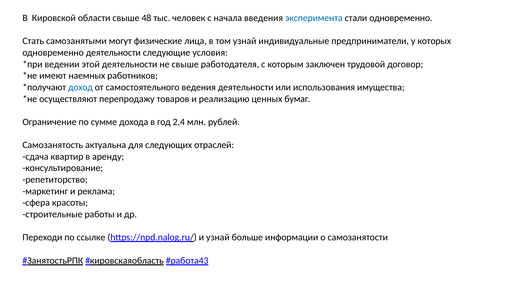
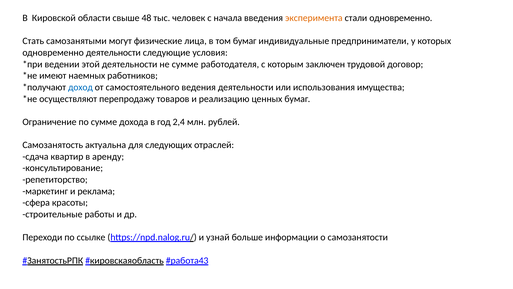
эксперимента colour: blue -> orange
том узнай: узнай -> бумаг
не свыше: свыше -> сумме
